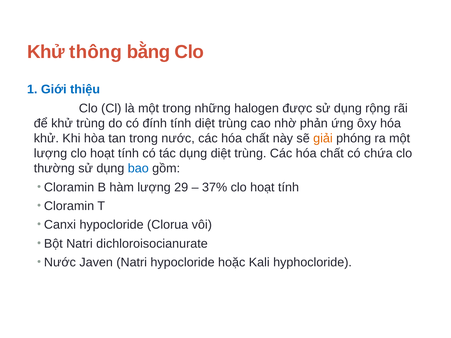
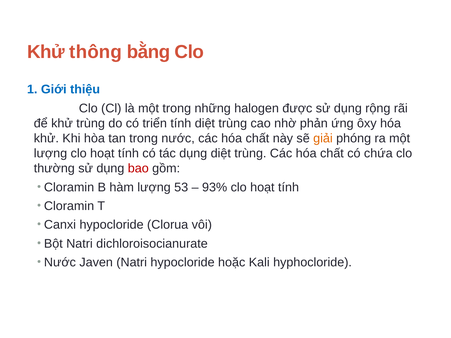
đính: đính -> triển
bao colour: blue -> red
29: 29 -> 53
37%: 37% -> 93%
